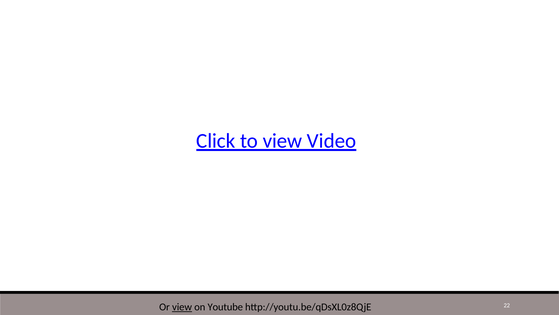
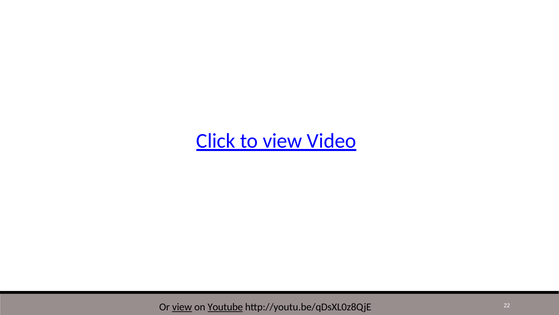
Youtube underline: none -> present
